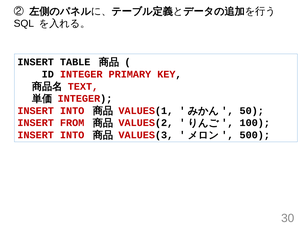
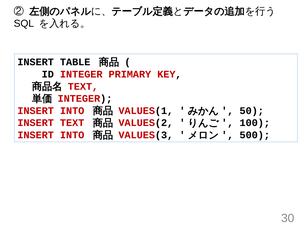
INSERT FROM: FROM -> TEXT
